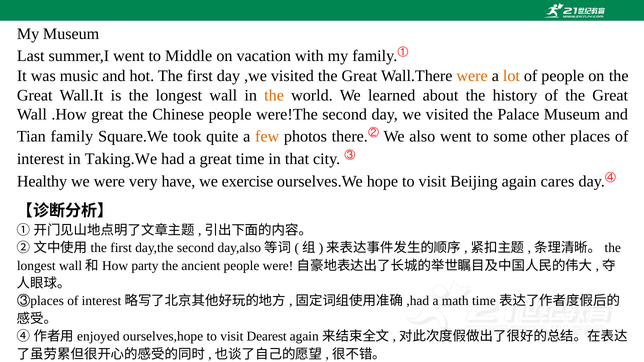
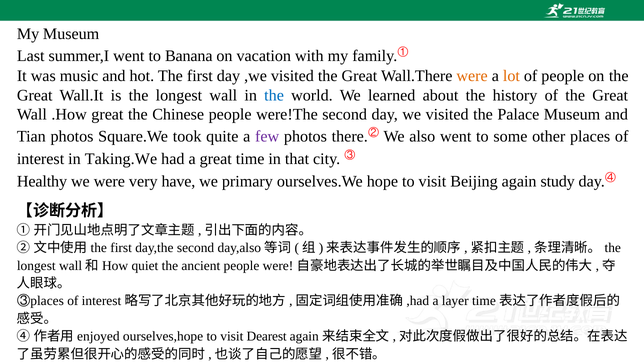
Middle: Middle -> Banana
the at (274, 95) colour: orange -> blue
Tian family: family -> photos
few colour: orange -> purple
exercise: exercise -> primary
cares: cares -> study
party: party -> quiet
math: math -> layer
